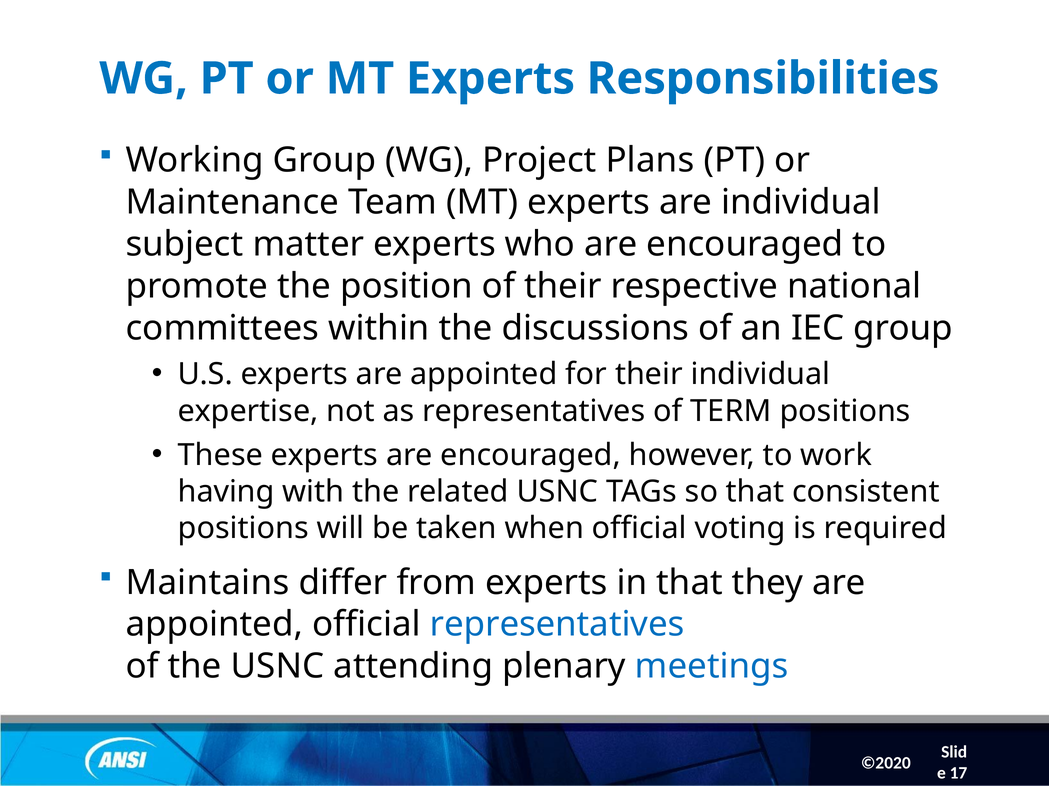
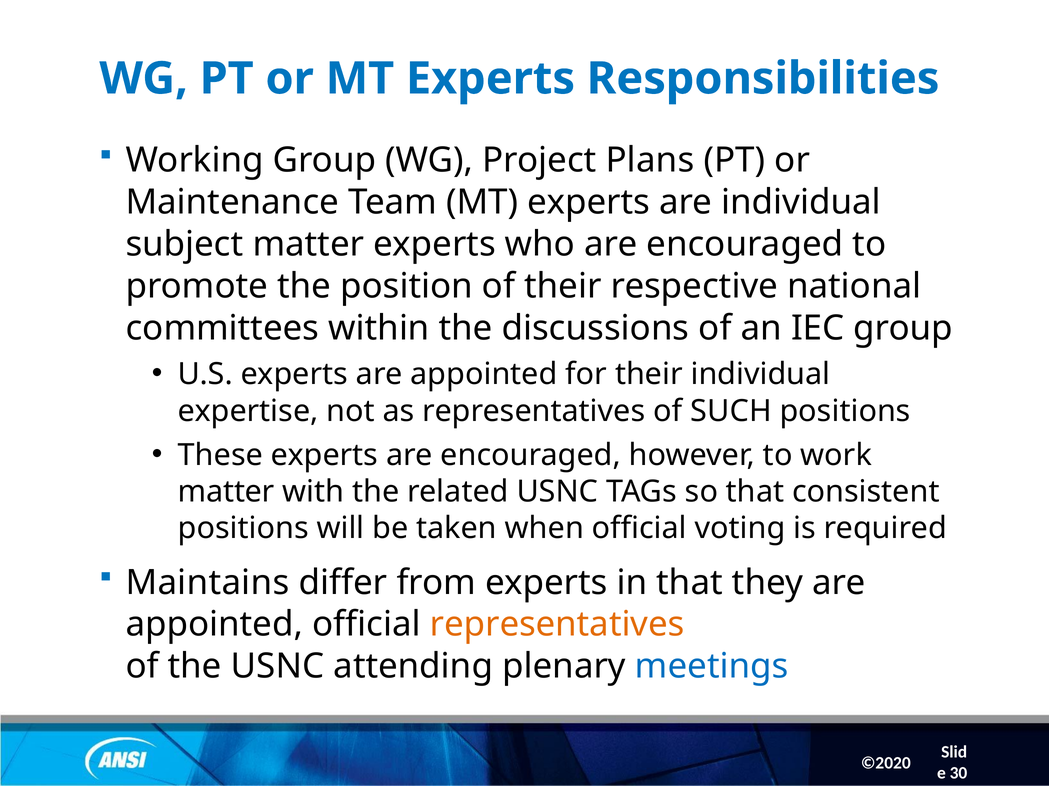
TERM: TERM -> SUCH
having at (226, 492): having -> matter
representatives at (557, 625) colour: blue -> orange
17: 17 -> 30
